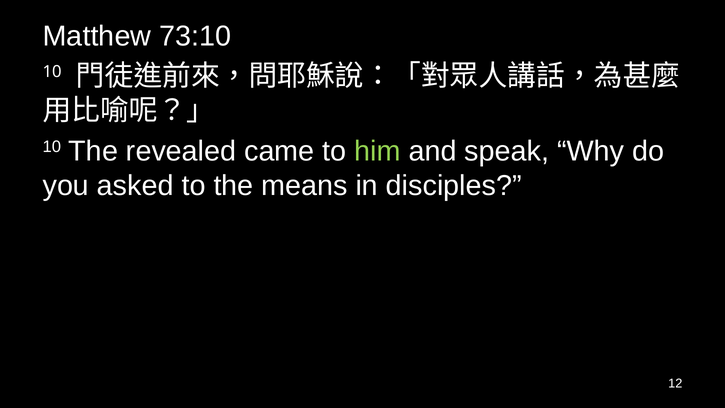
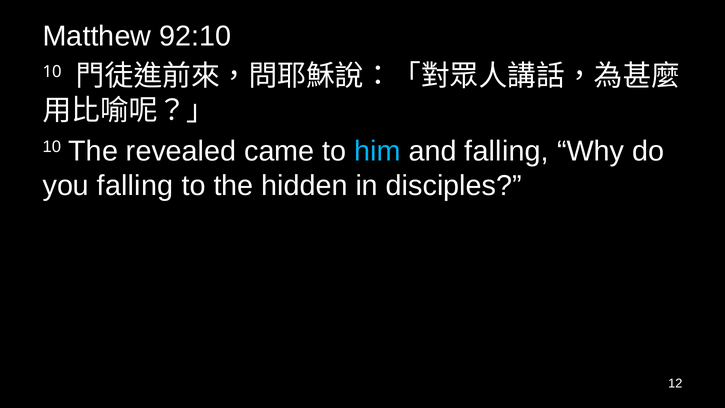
73:10: 73:10 -> 92:10
him colour: light green -> light blue
and speak: speak -> falling
you asked: asked -> falling
means: means -> hidden
